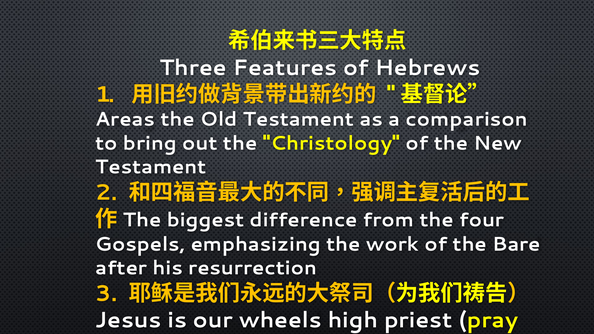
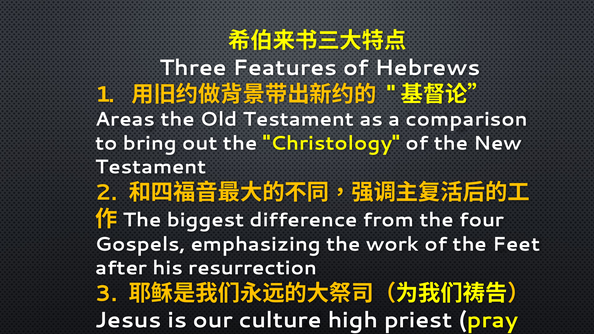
Bare: Bare -> Feet
wheels: wheels -> culture
